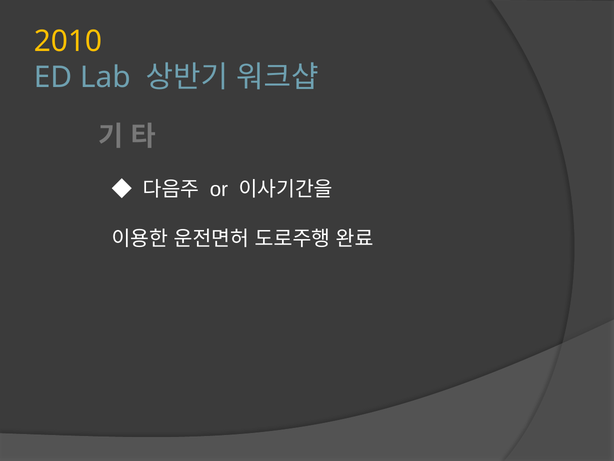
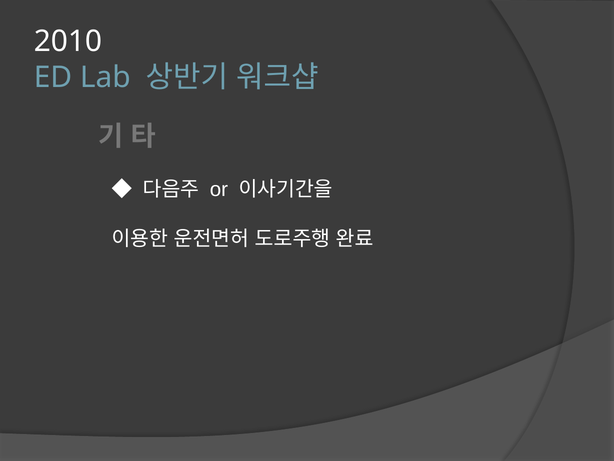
2010 colour: yellow -> white
